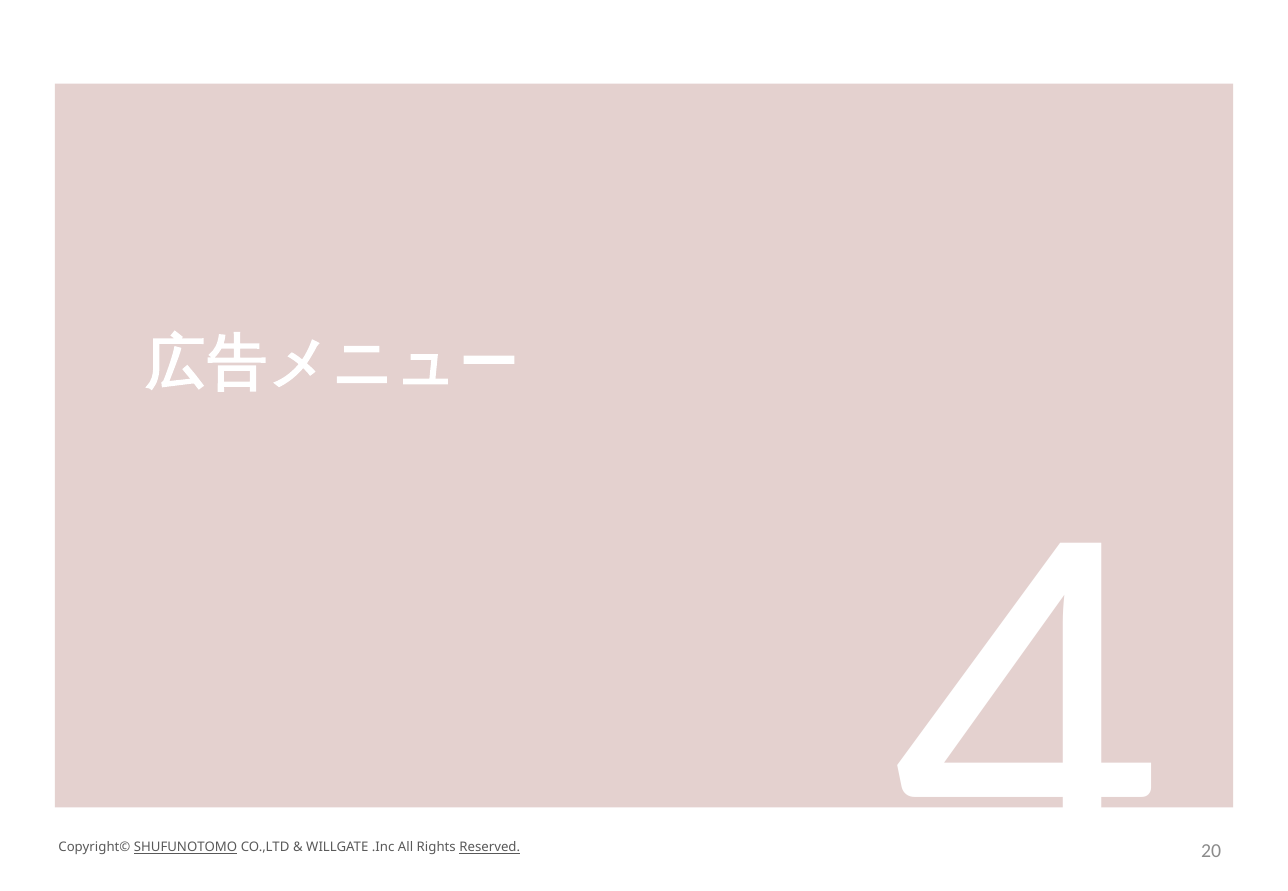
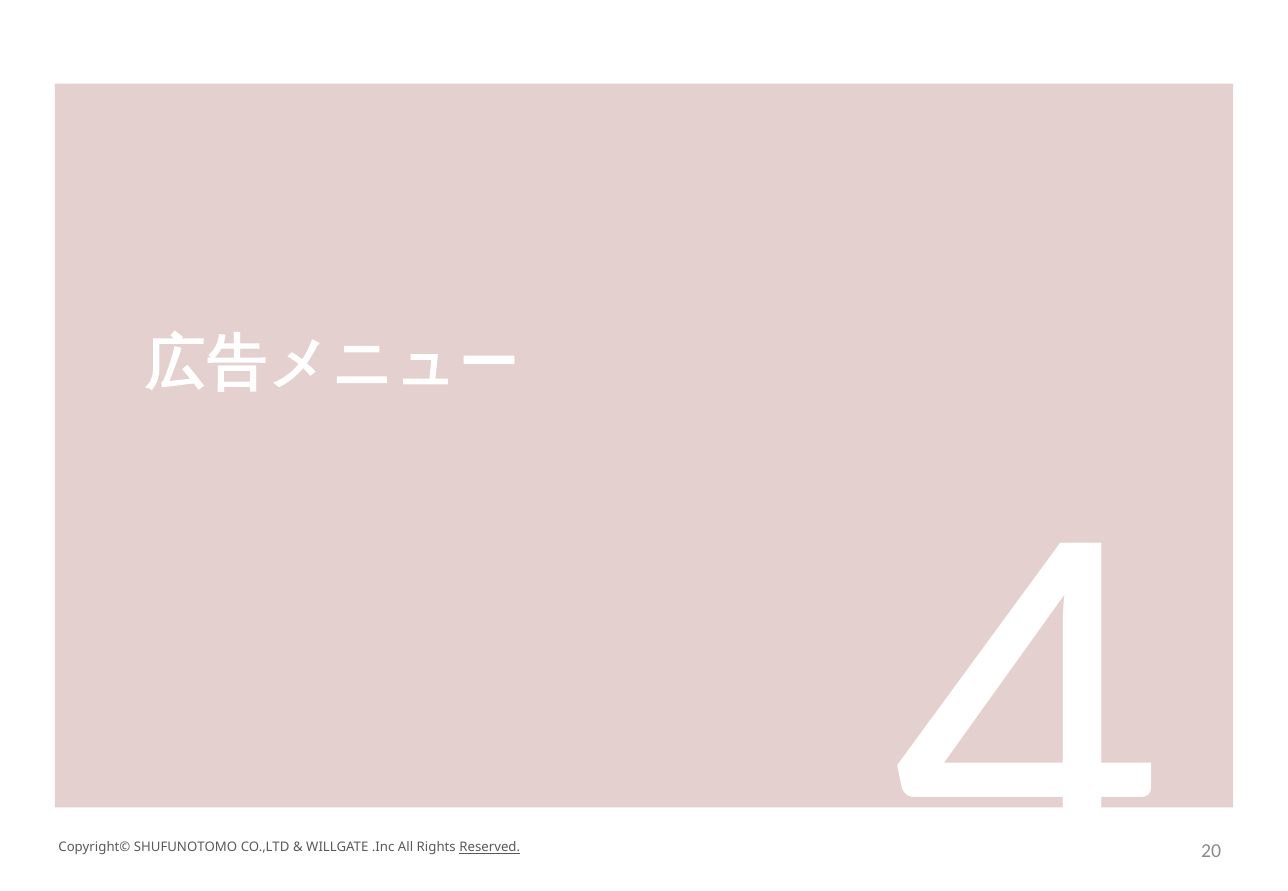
SHUFUNOTOMO underline: present -> none
